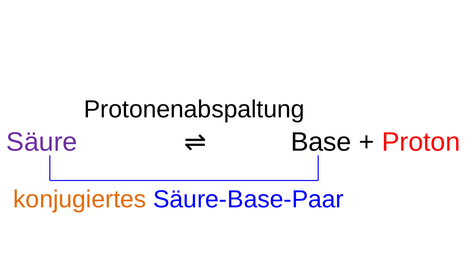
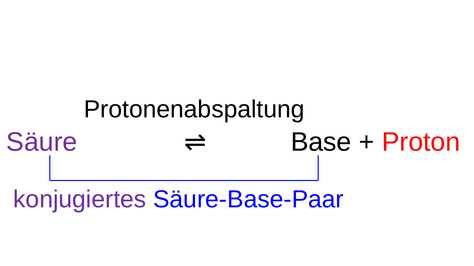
konjugiertes colour: orange -> purple
